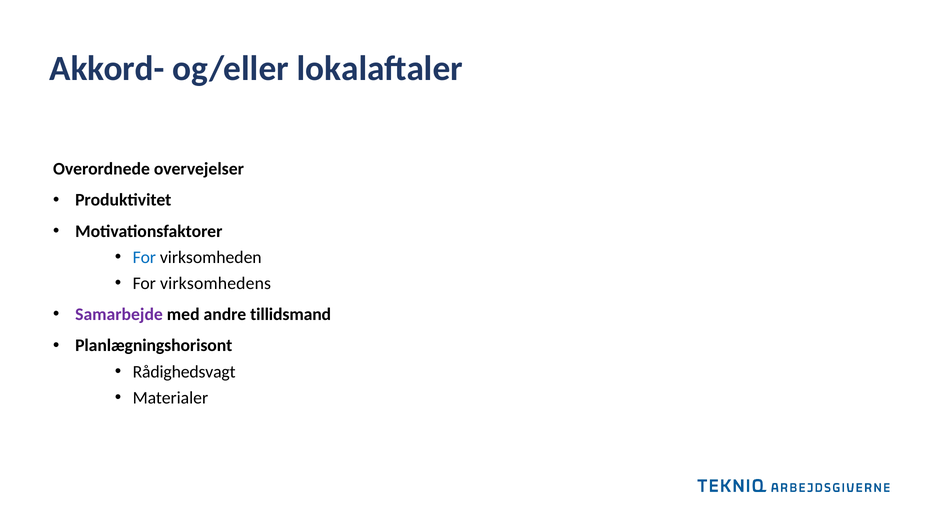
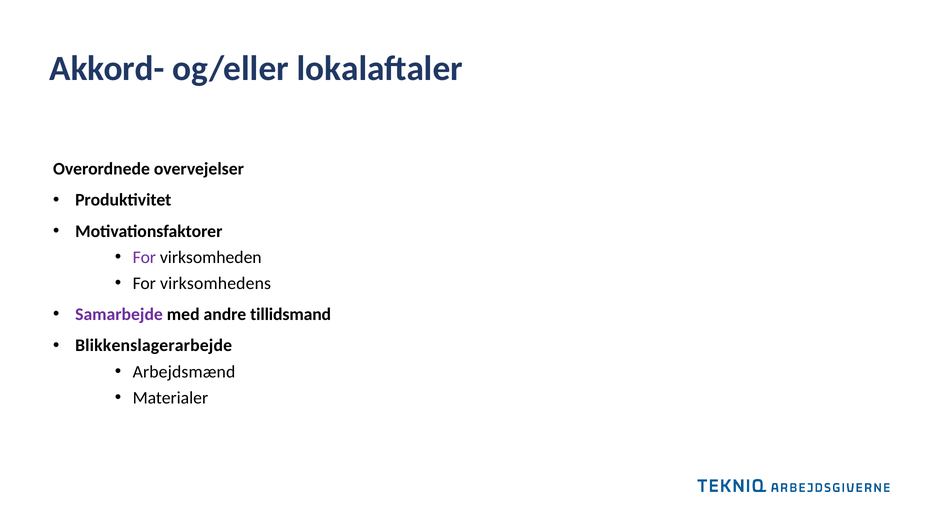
For at (144, 257) colour: blue -> purple
Planlægningshorisont: Planlægningshorisont -> Blikkenslagerarbejde
Rådighedsvagt: Rådighedsvagt -> Arbejdsmænd
